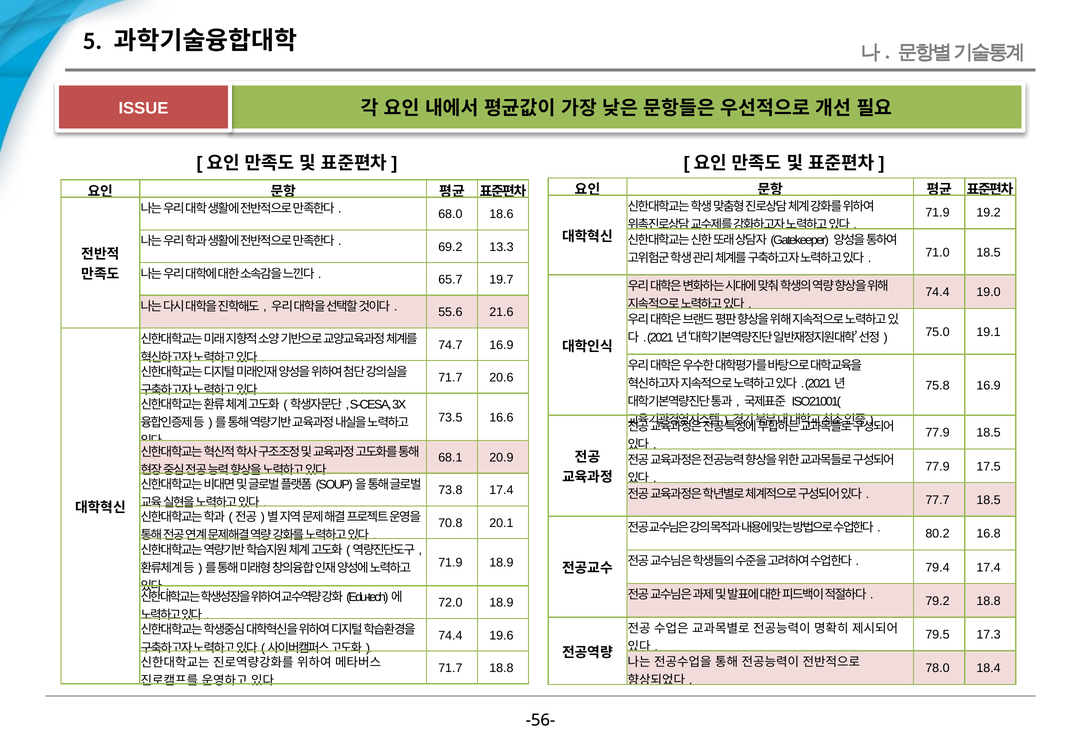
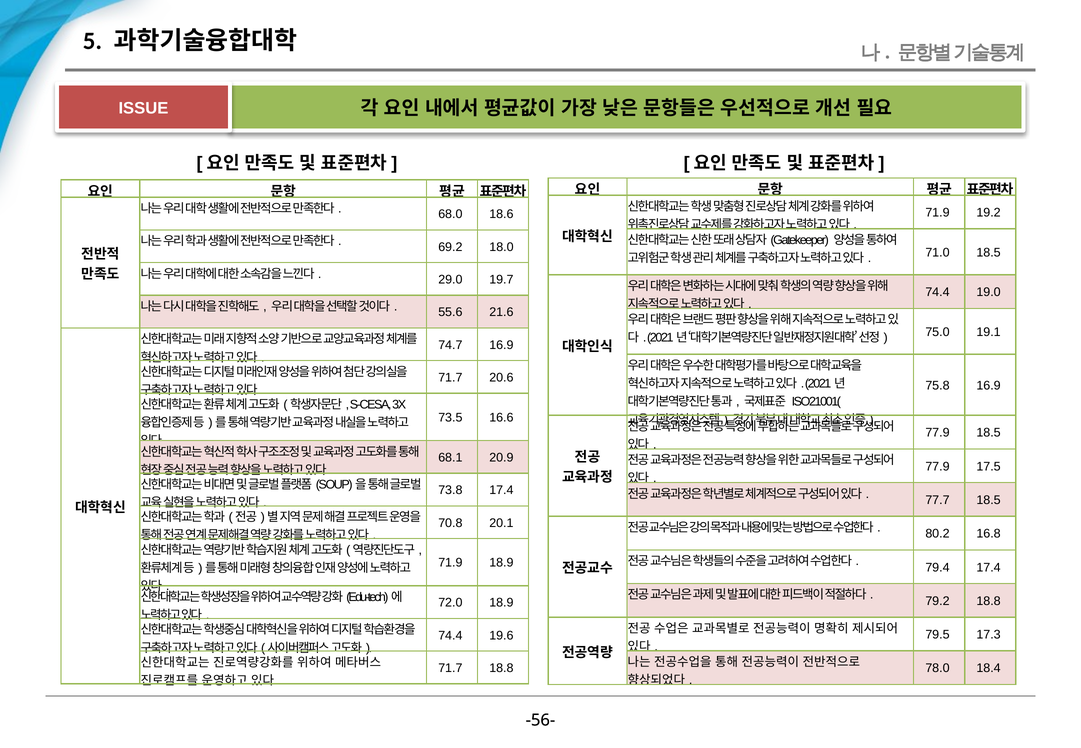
13.3: 13.3 -> 18.0
65.7: 65.7 -> 29.0
